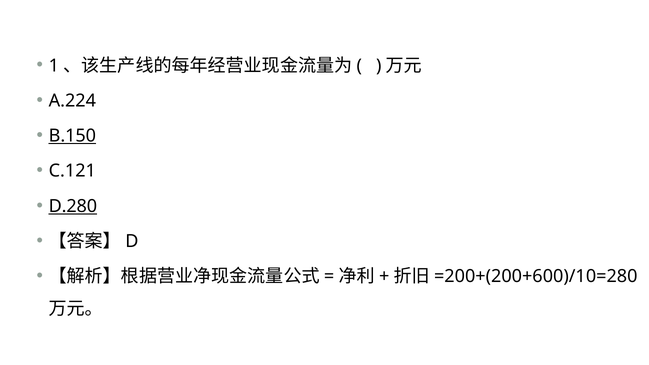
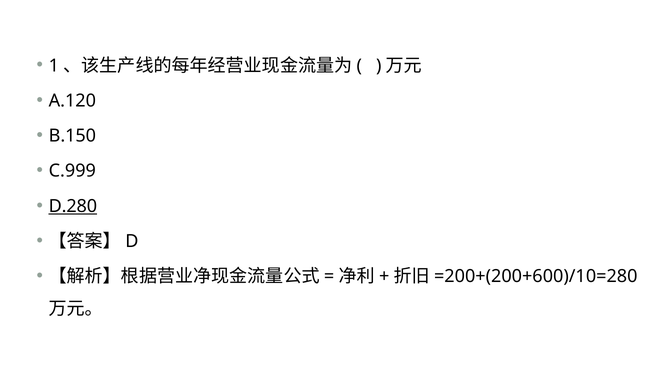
A.224: A.224 -> A.120
B.150 underline: present -> none
C.121: C.121 -> C.999
